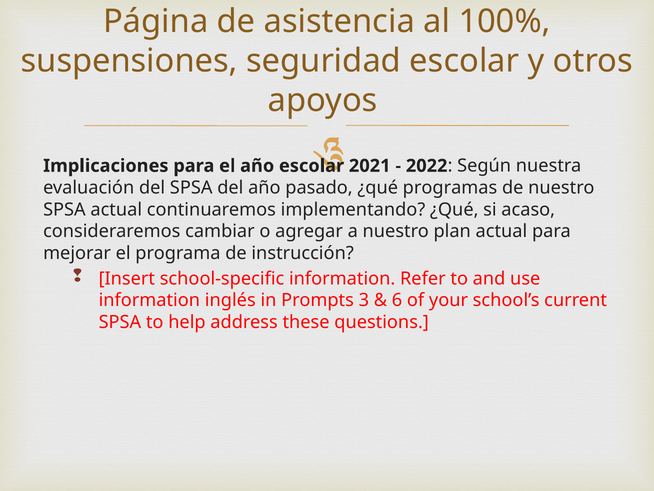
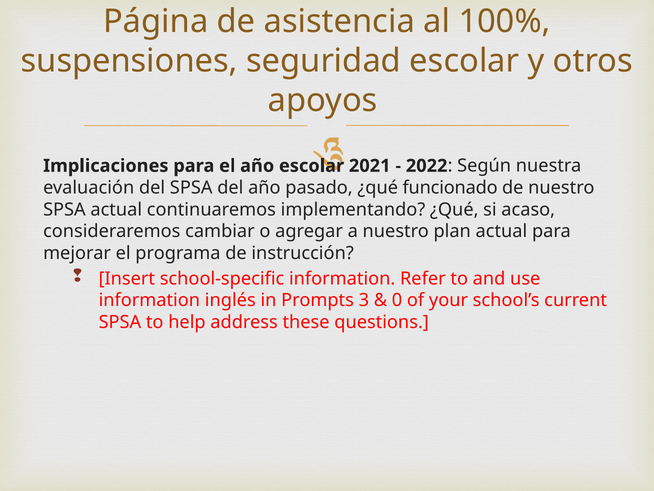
programas: programas -> funcionado
6: 6 -> 0
